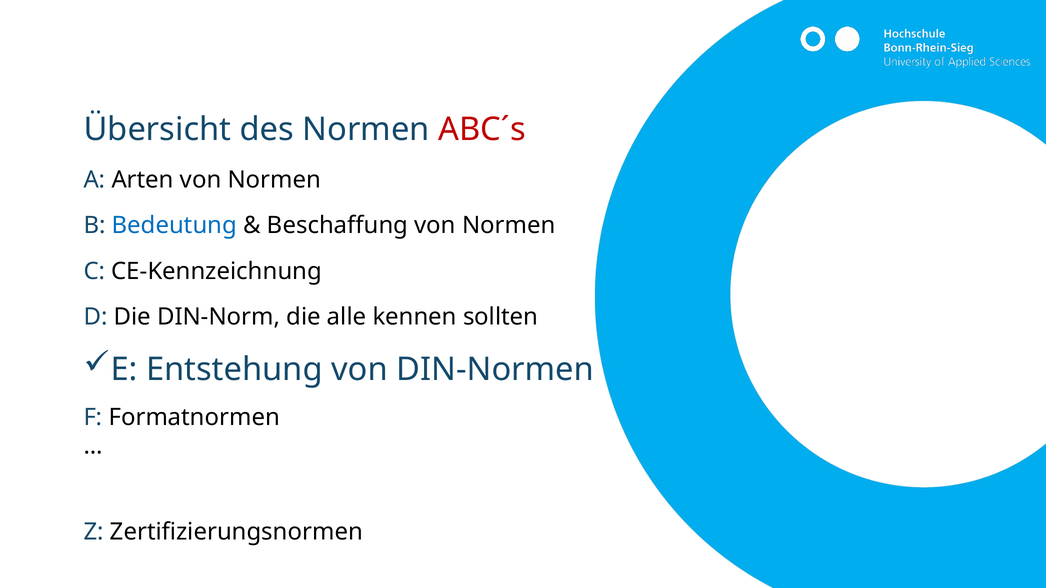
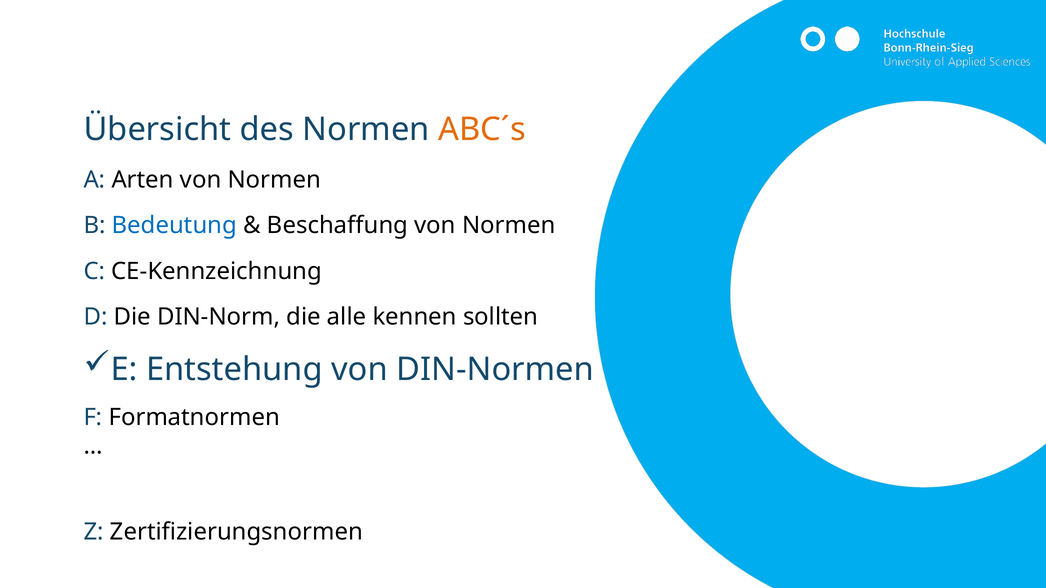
ABC´s colour: red -> orange
